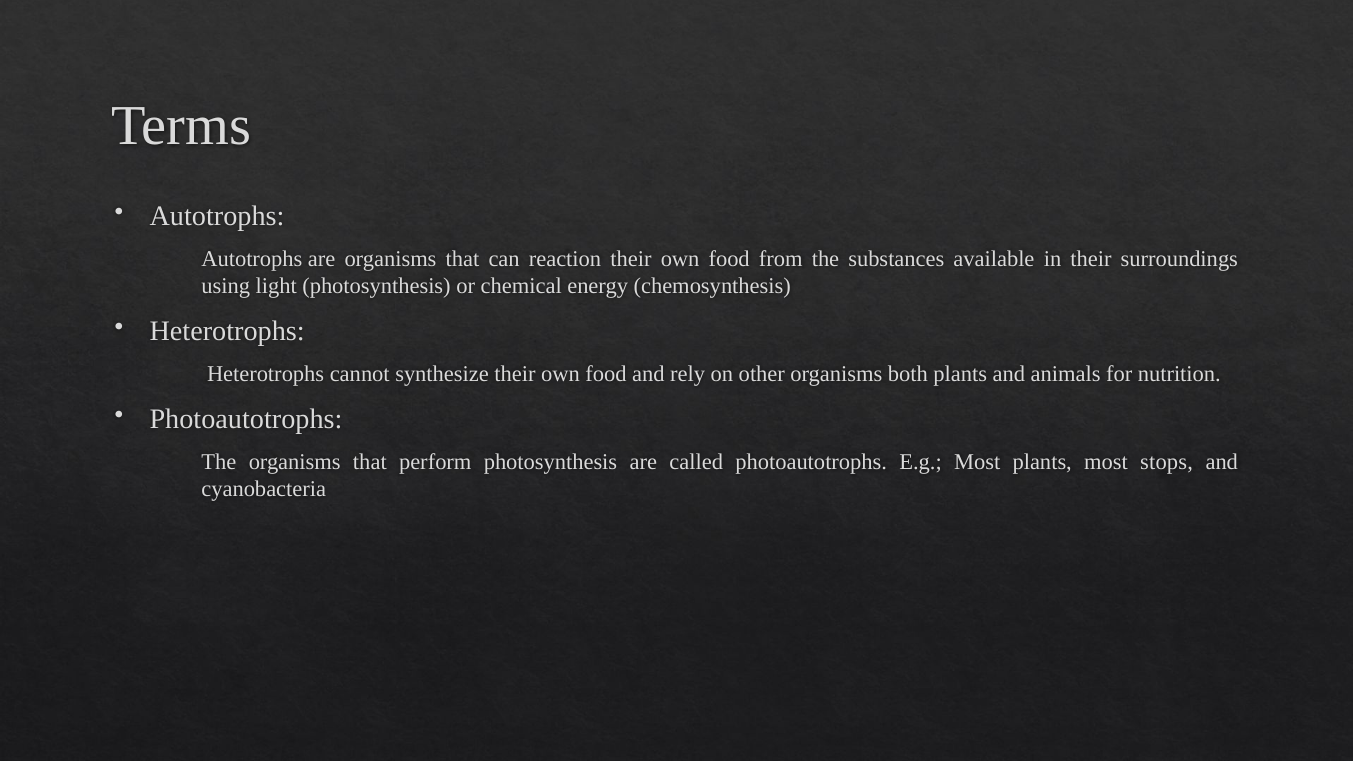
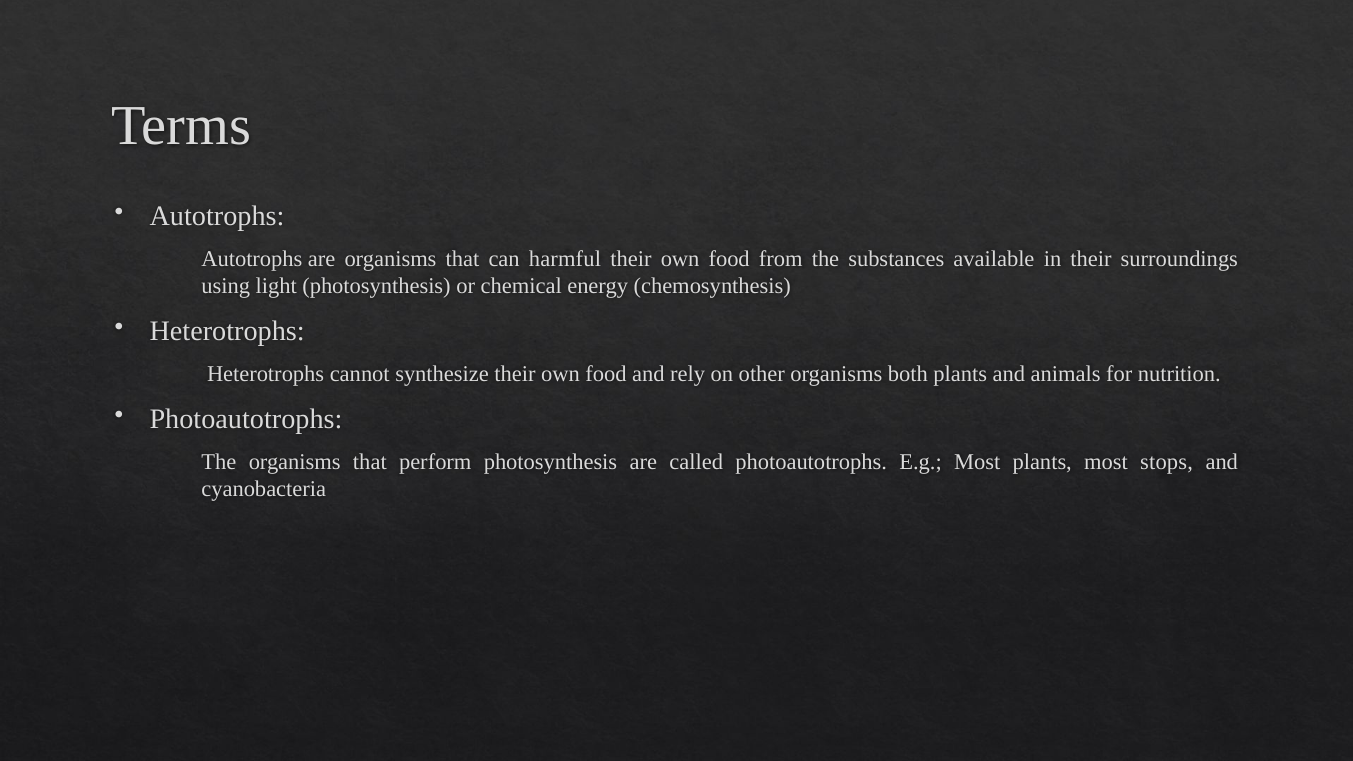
reaction: reaction -> harmful
